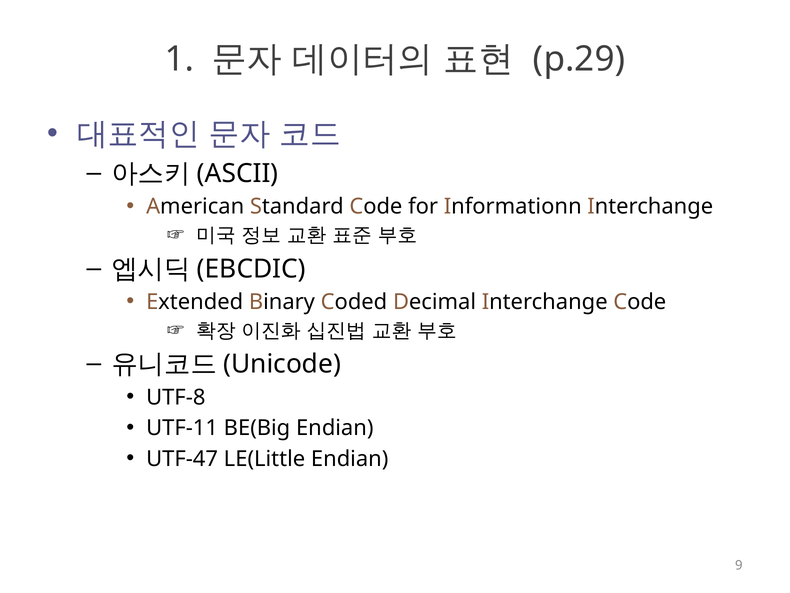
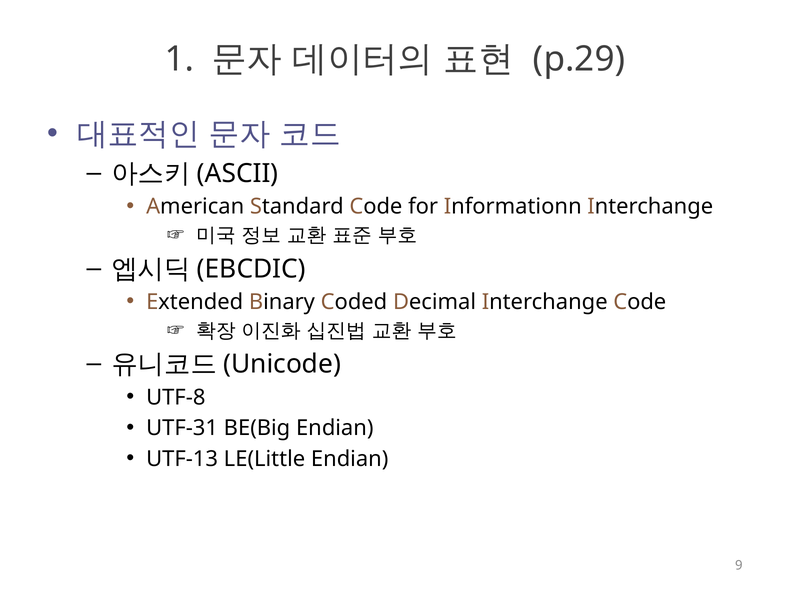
UTF-11: UTF-11 -> UTF-31
UTF-47: UTF-47 -> UTF-13
